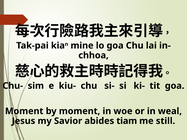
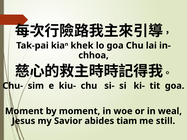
mine: mine -> khek
